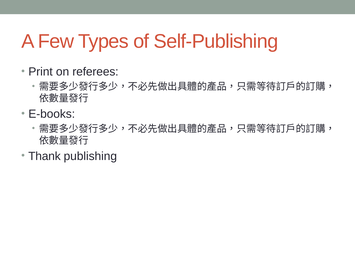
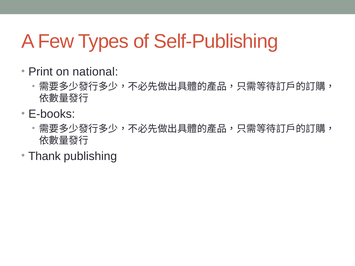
referees: referees -> national
